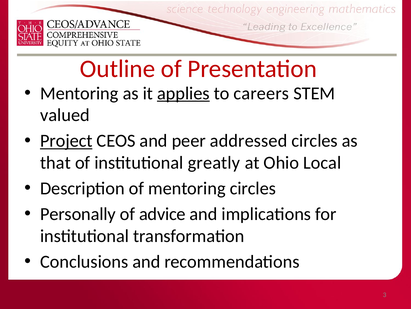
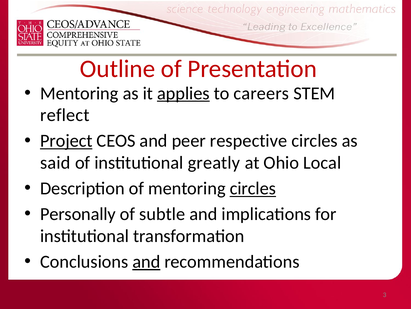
valued: valued -> reflect
addressed: addressed -> respective
that: that -> said
circles at (253, 188) underline: none -> present
advice: advice -> subtle
and at (146, 261) underline: none -> present
